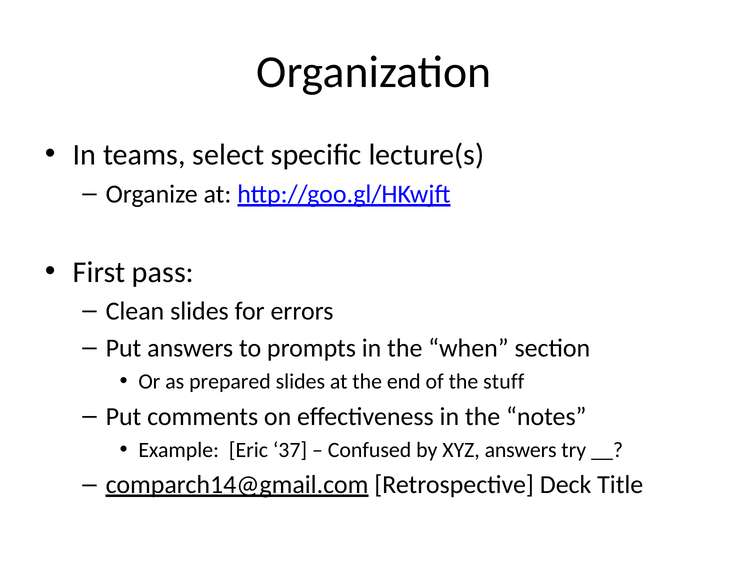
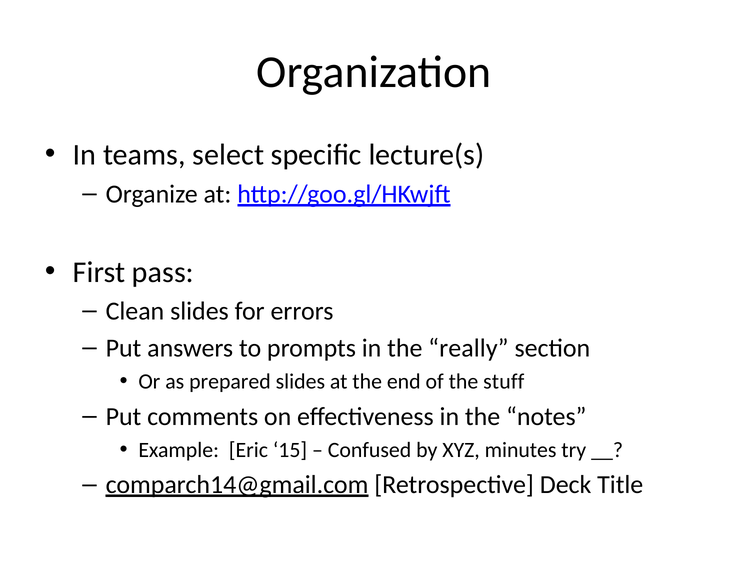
when: when -> really
37: 37 -> 15
XYZ answers: answers -> minutes
